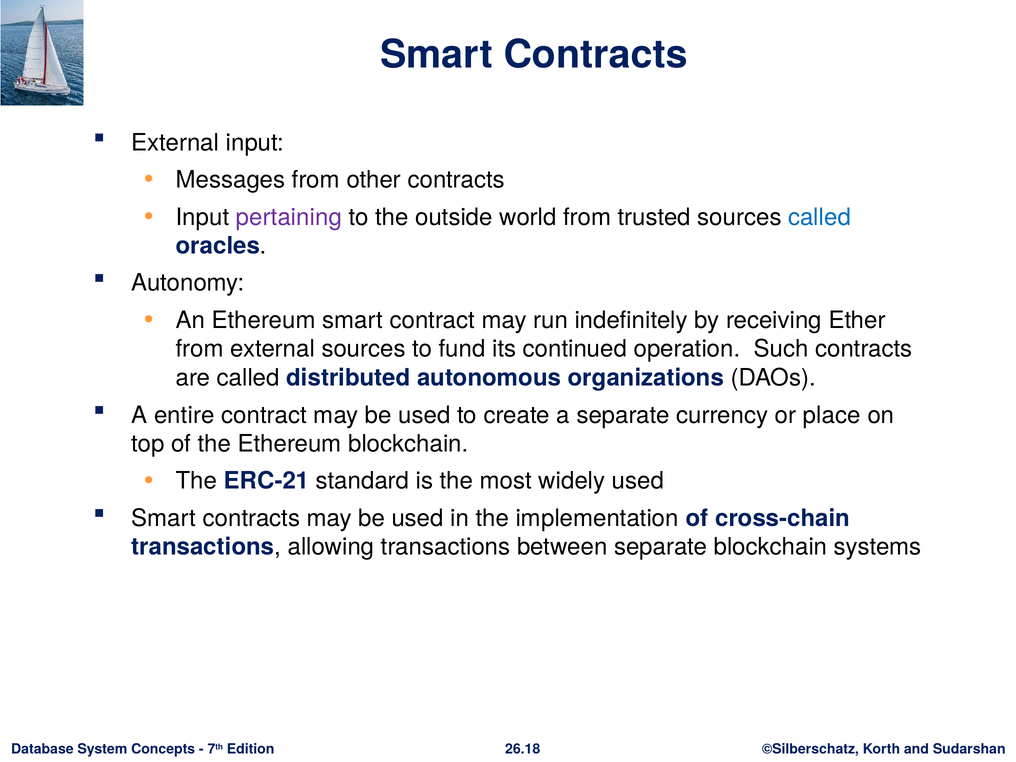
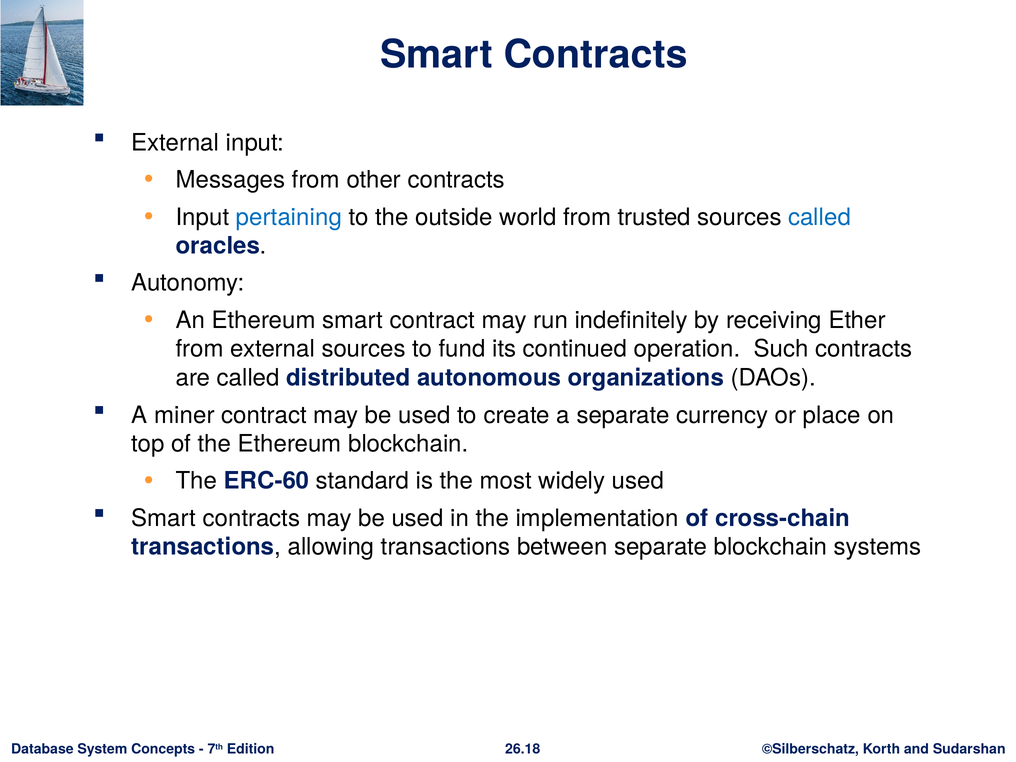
pertaining colour: purple -> blue
entire: entire -> miner
ERC-21: ERC-21 -> ERC-60
